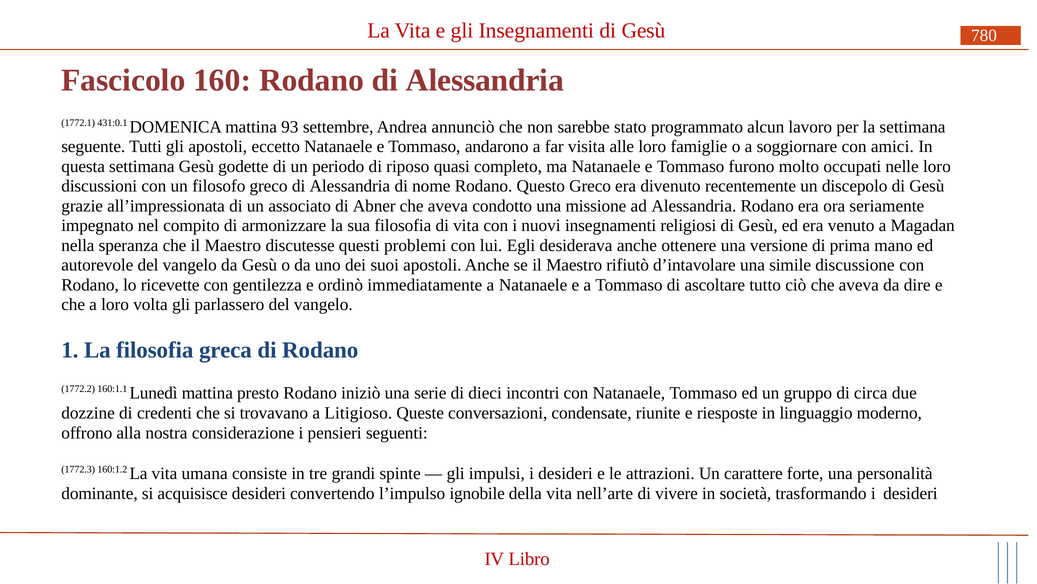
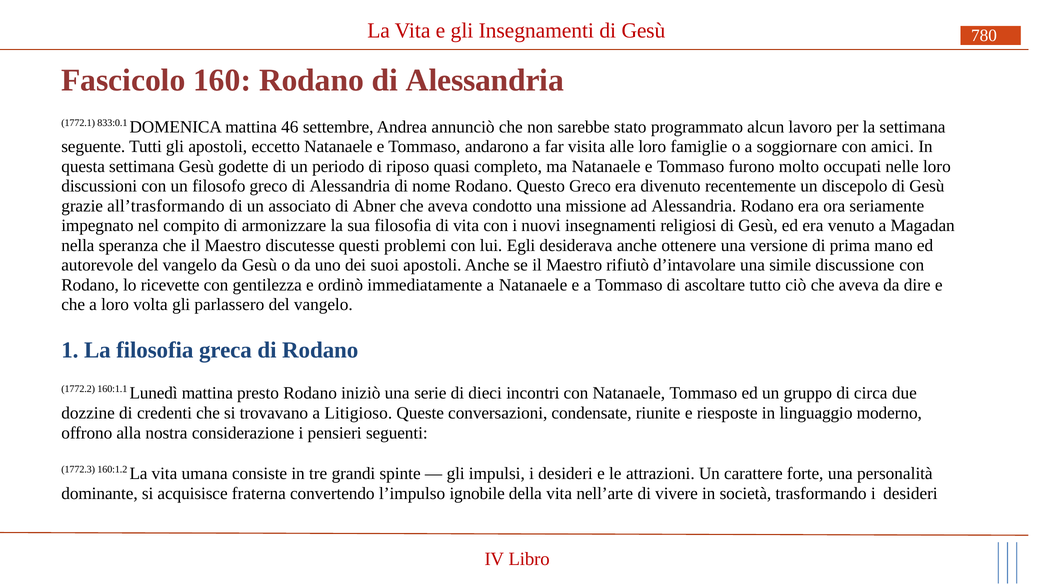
431:0.1: 431:0.1 -> 833:0.1
93: 93 -> 46
all’impressionata: all’impressionata -> all’trasformando
acquisisce desideri: desideri -> fraterna
